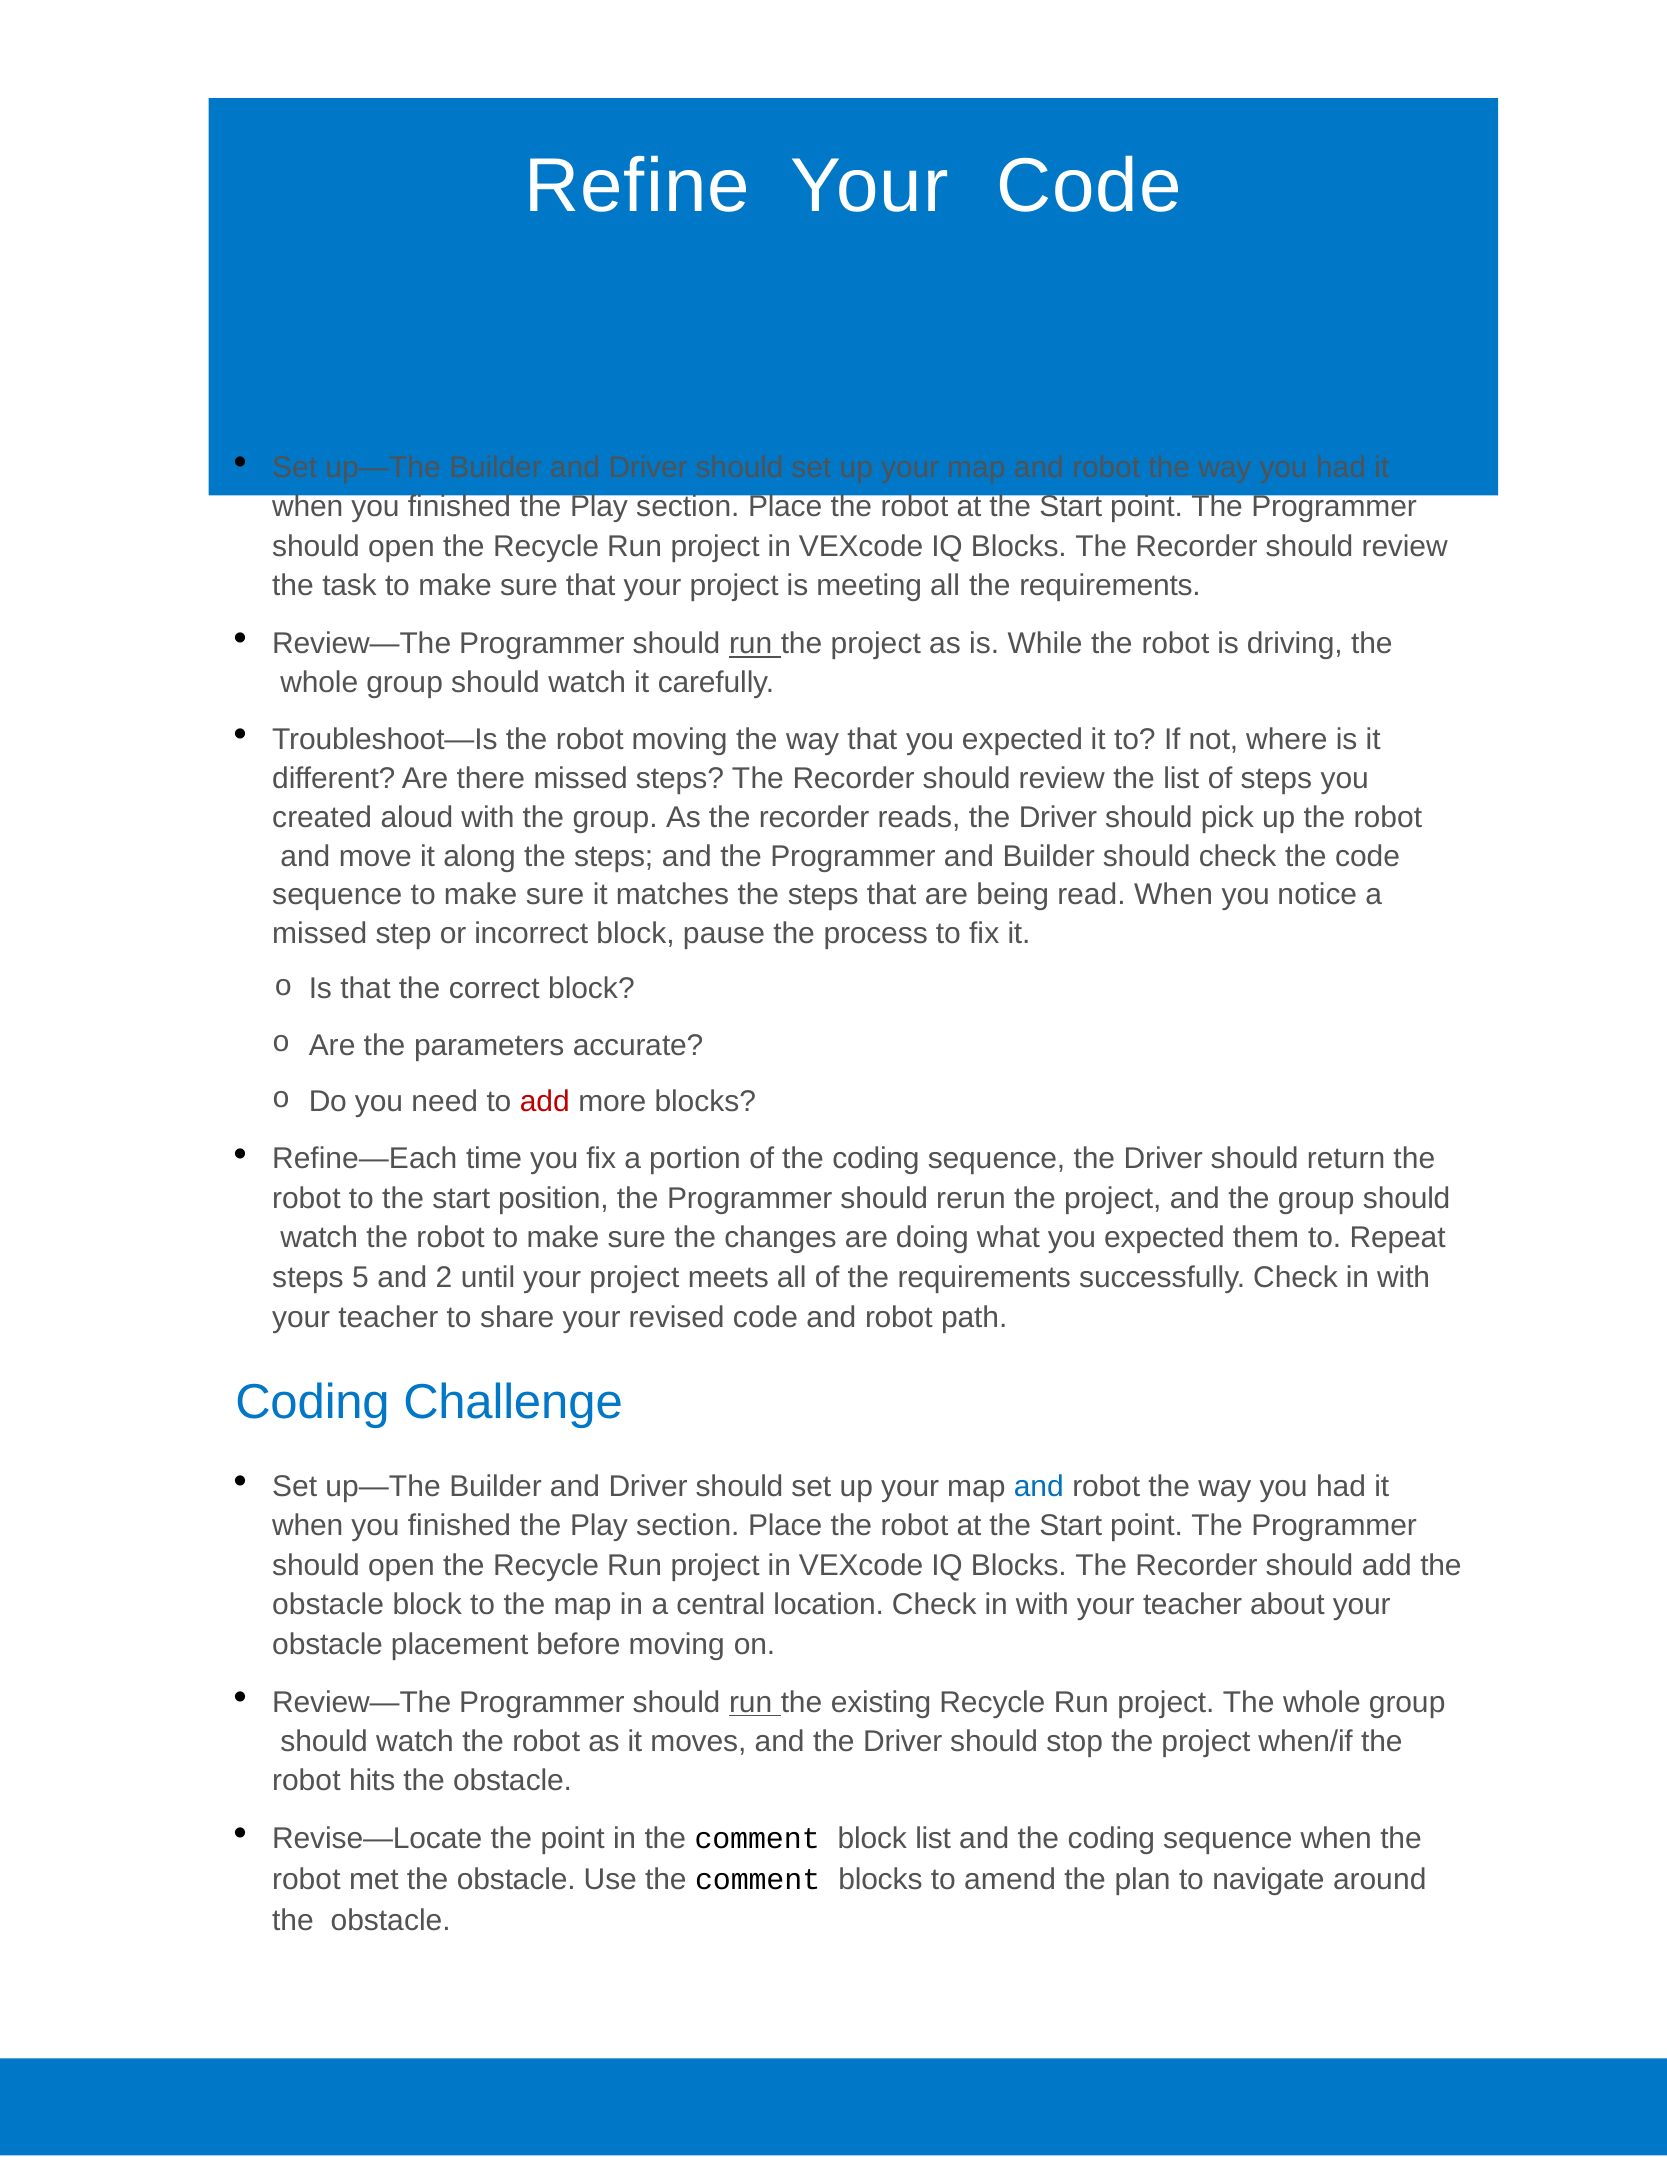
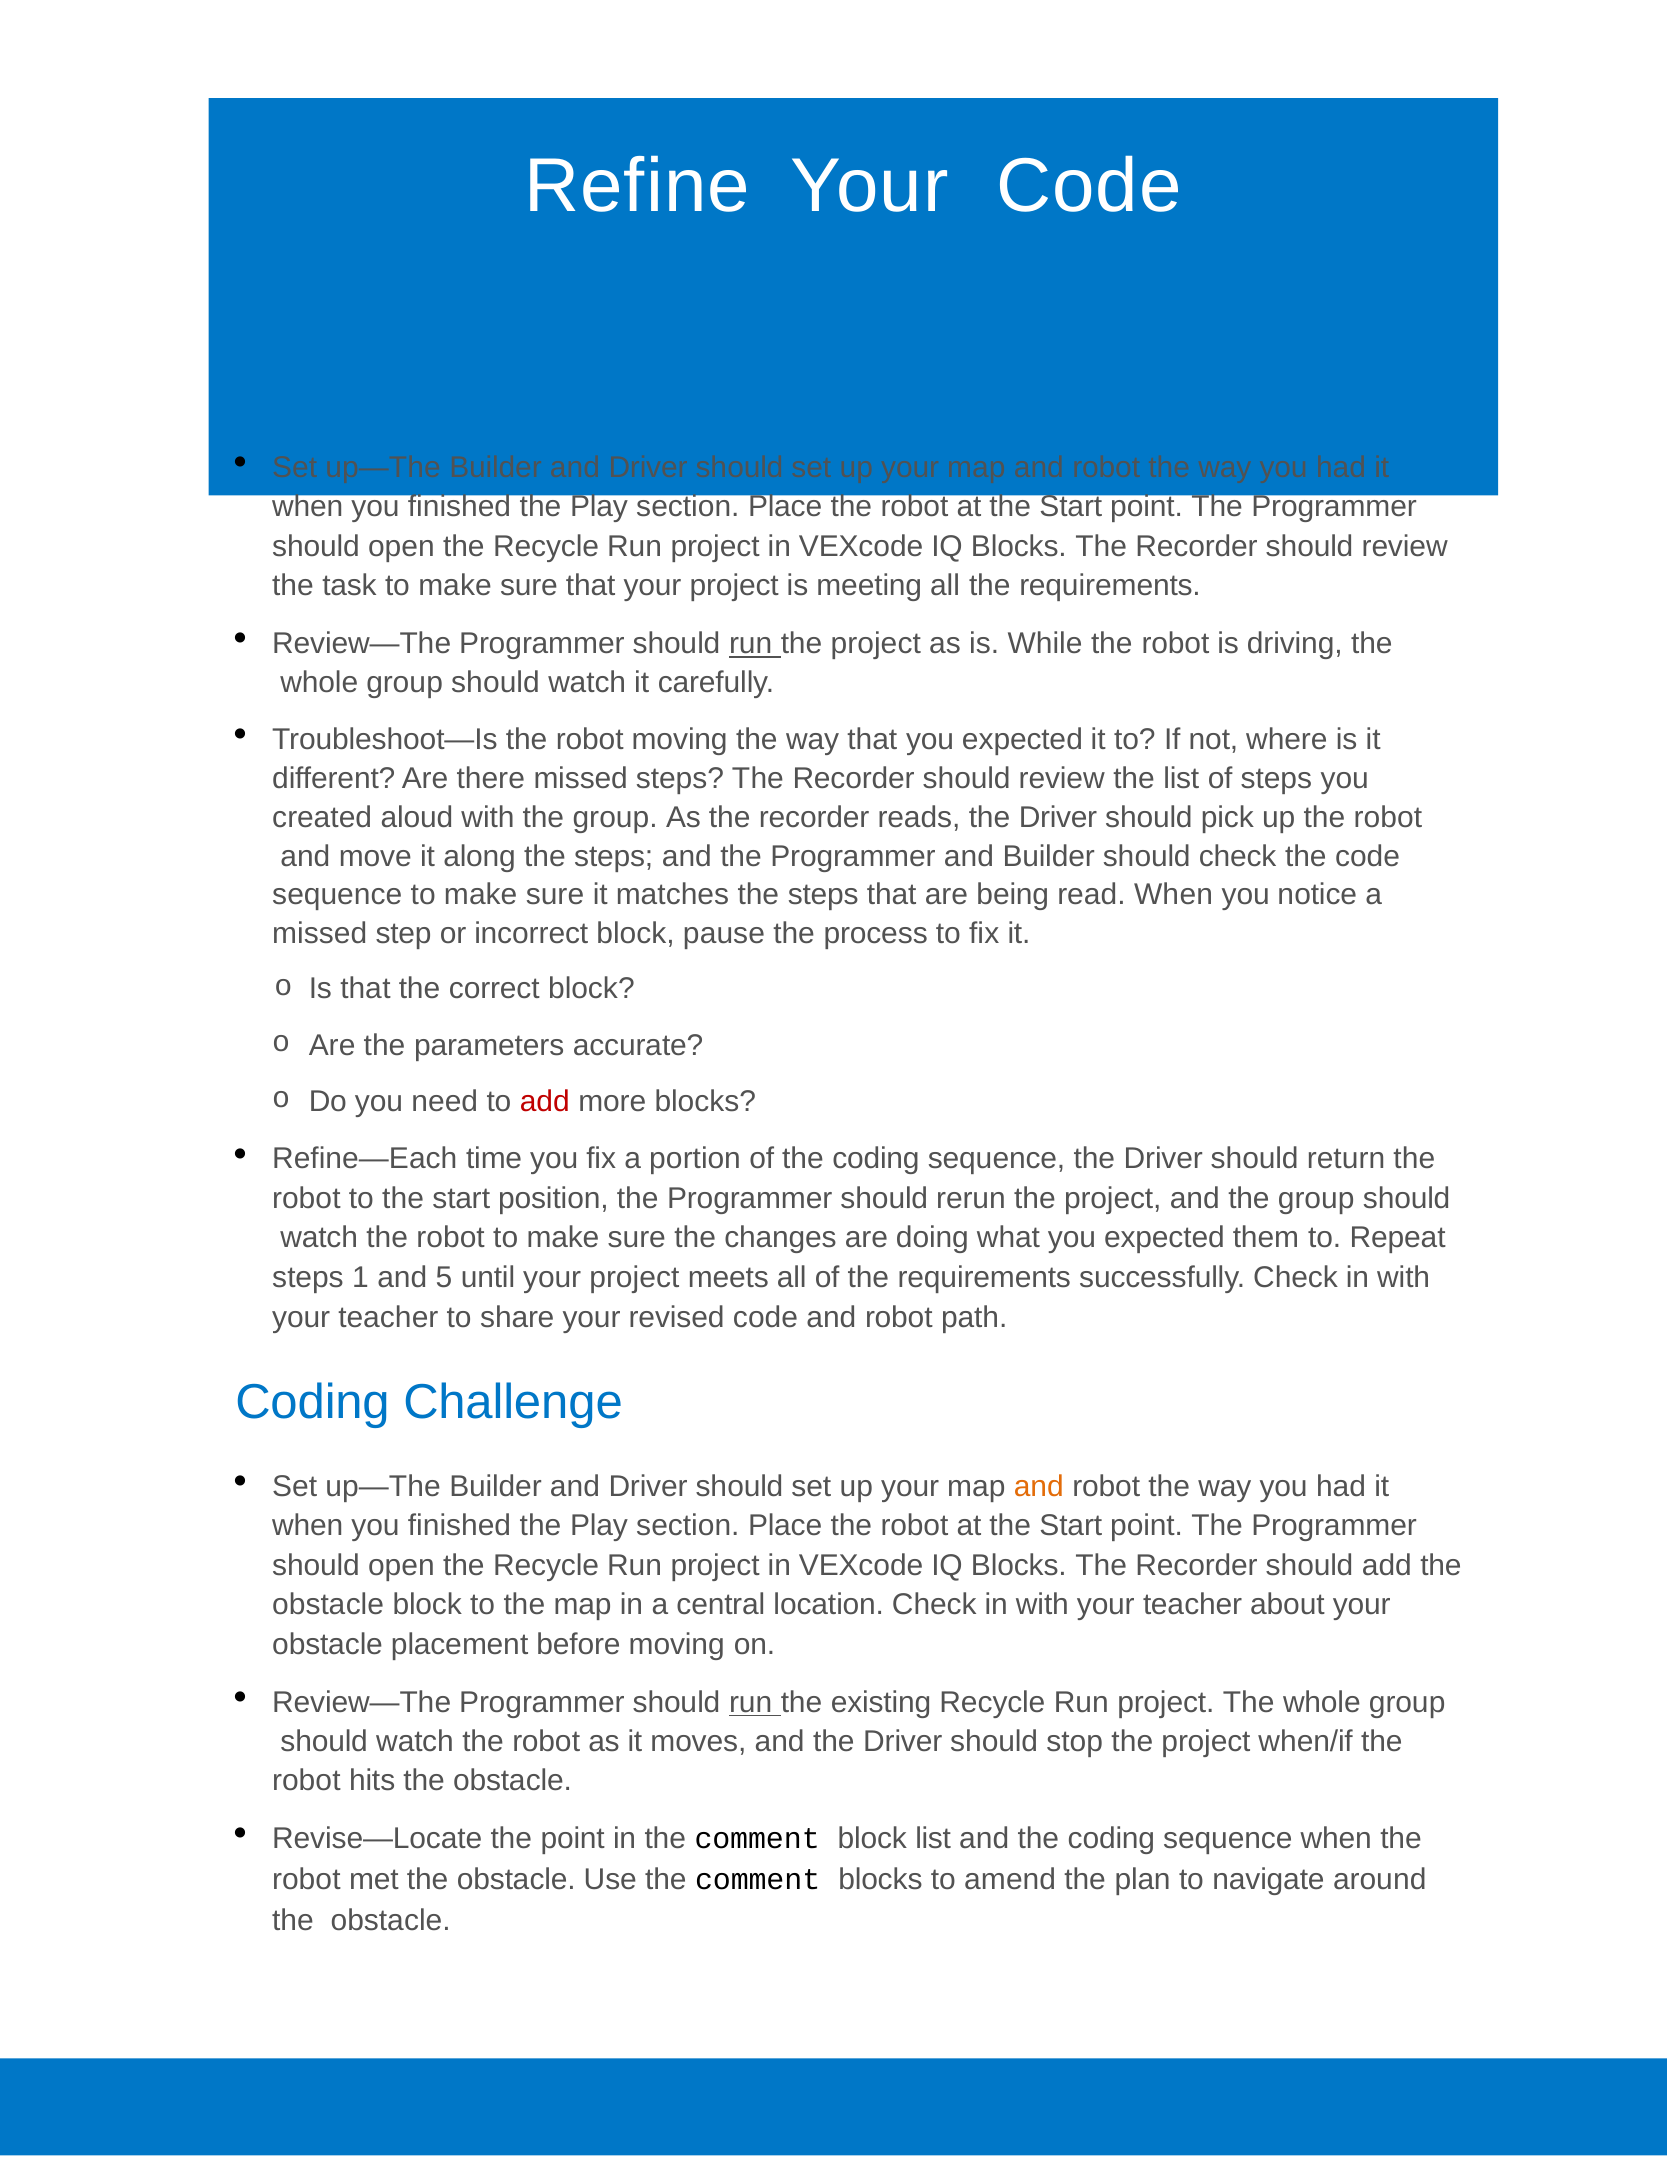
5: 5 -> 1
2: 2 -> 5
and at (1039, 1486) colour: blue -> orange
